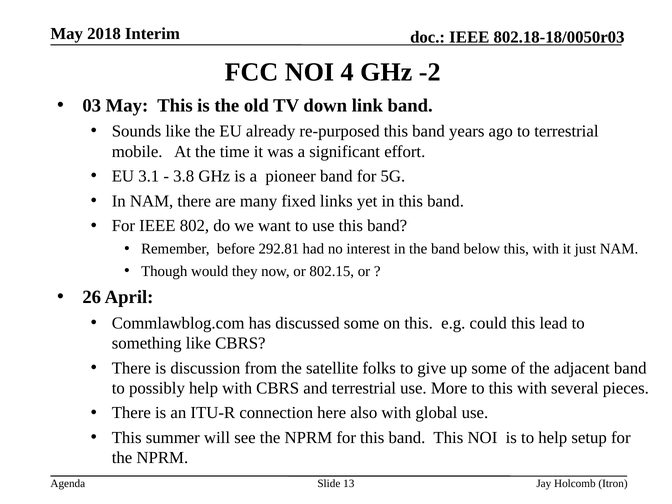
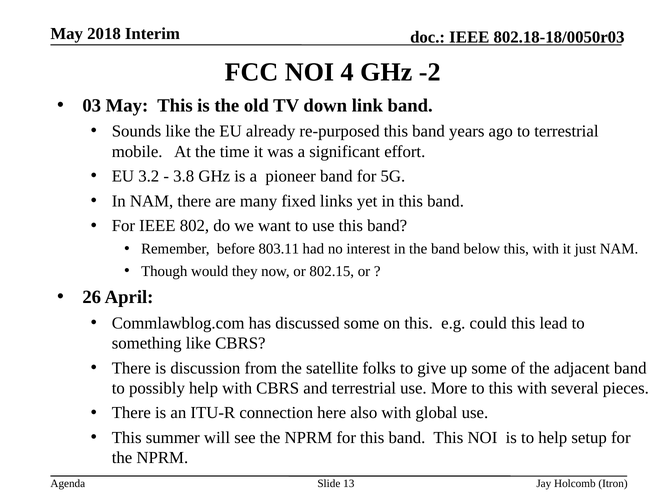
3.1: 3.1 -> 3.2
292.81: 292.81 -> 803.11
